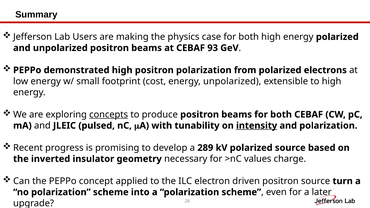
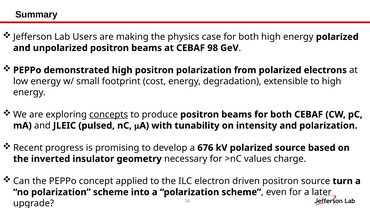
93: 93 -> 98
energy unpolarized: unpolarized -> degradation
intensity underline: present -> none
289: 289 -> 676
